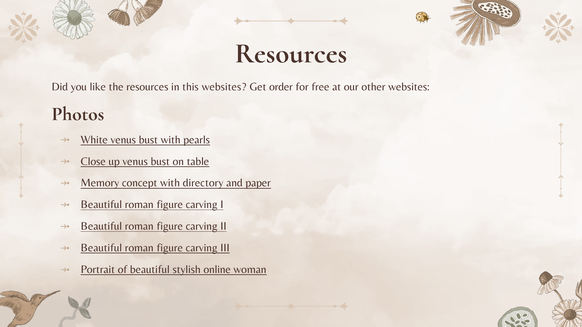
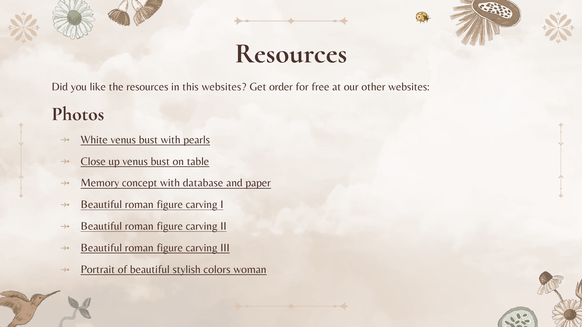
directory: directory -> database
online: online -> colors
